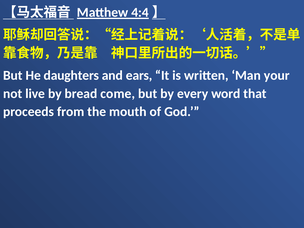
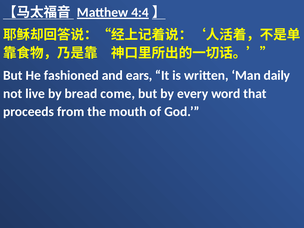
daughters: daughters -> fashioned
your: your -> daily
